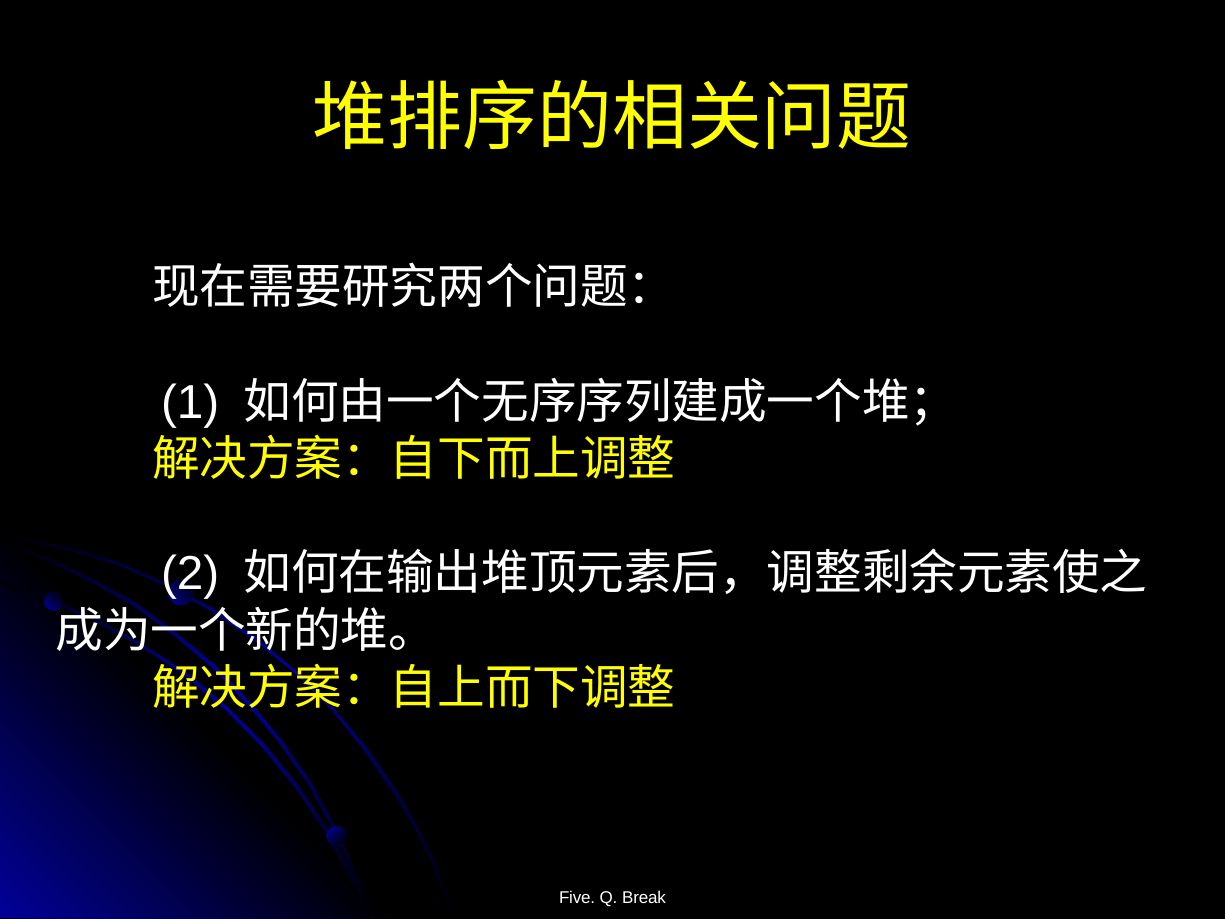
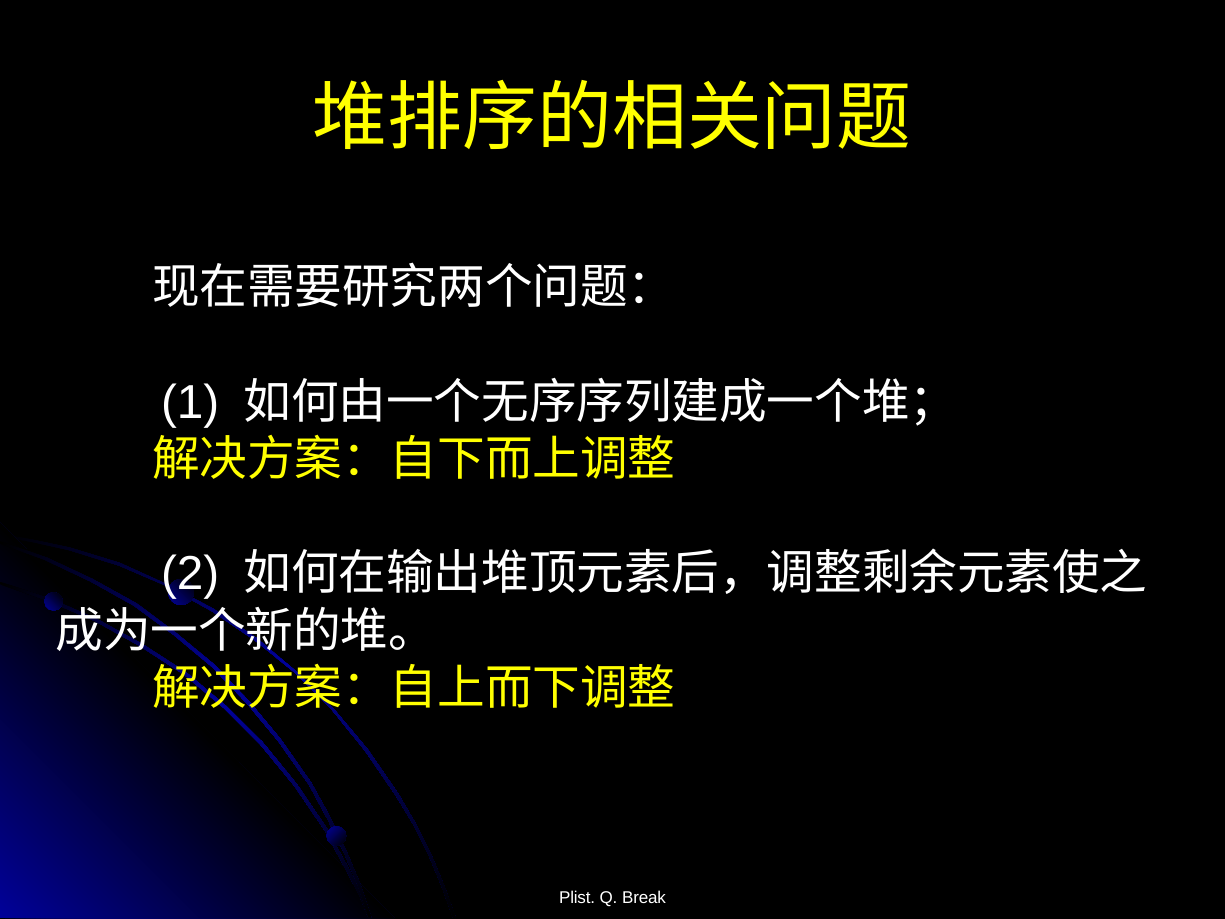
Five: Five -> Plist
